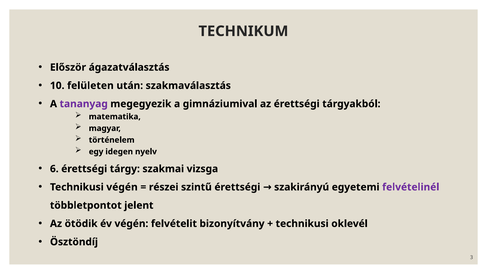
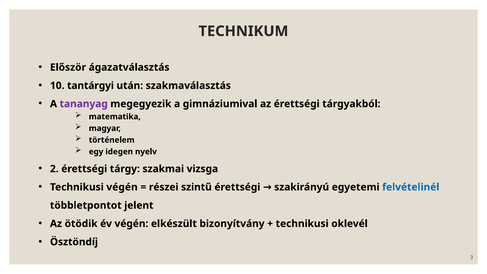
felületen: felületen -> tantárgyi
6: 6 -> 2
felvételinél colour: purple -> blue
felvételit: felvételit -> elkészült
